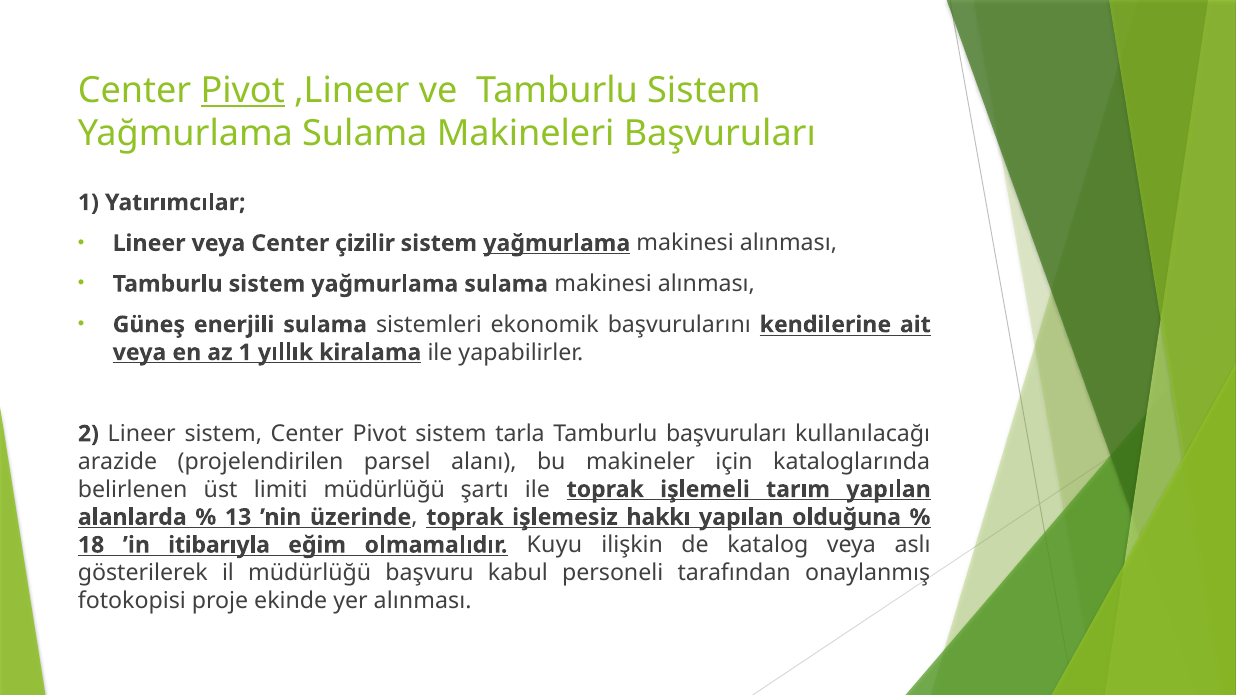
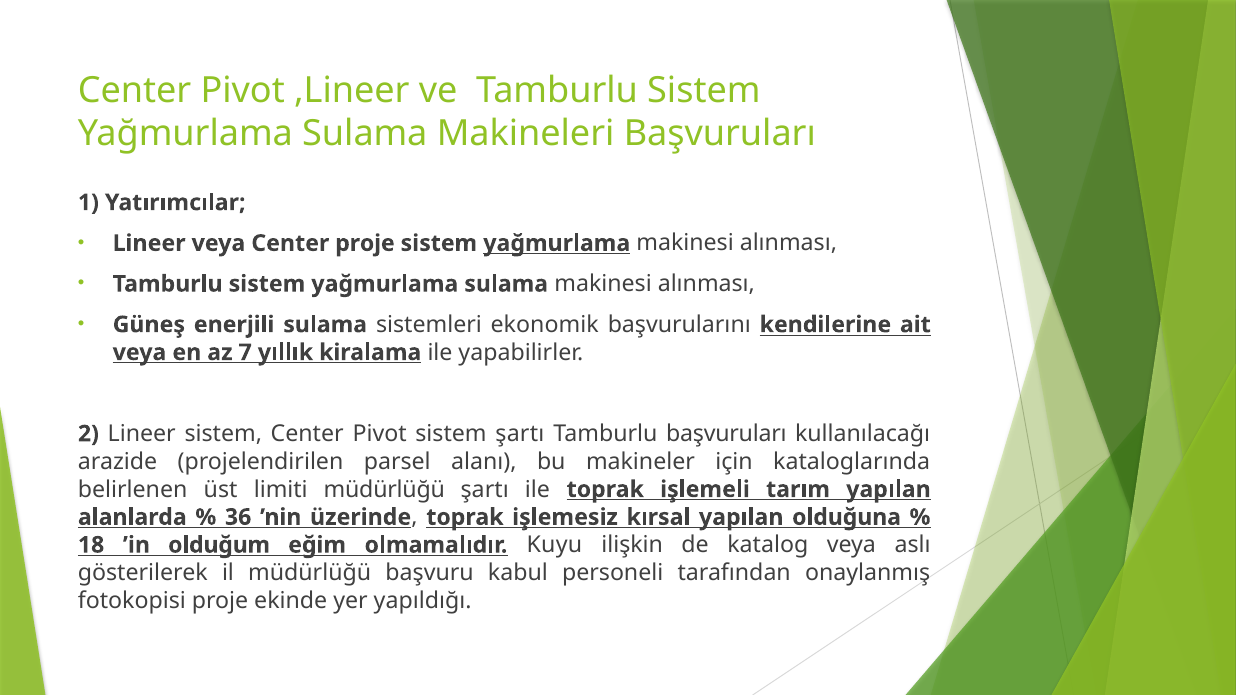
Pivot at (243, 91) underline: present -> none
Center çizilir: çizilir -> proje
az 1: 1 -> 7
sistem tarla: tarla -> şartı
13: 13 -> 36
hakkı: hakkı -> kırsal
itibarıyla: itibarıyla -> olduğum
yer alınması: alınması -> yapıldığı
